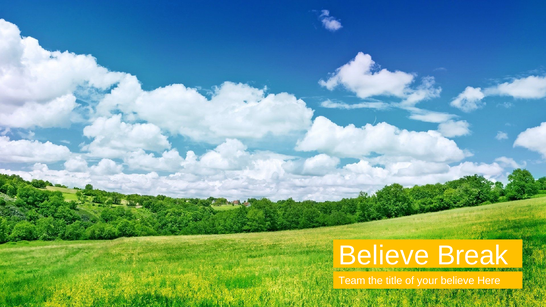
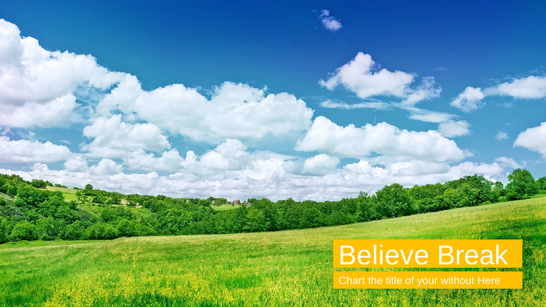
Team: Team -> Chart
your believe: believe -> without
